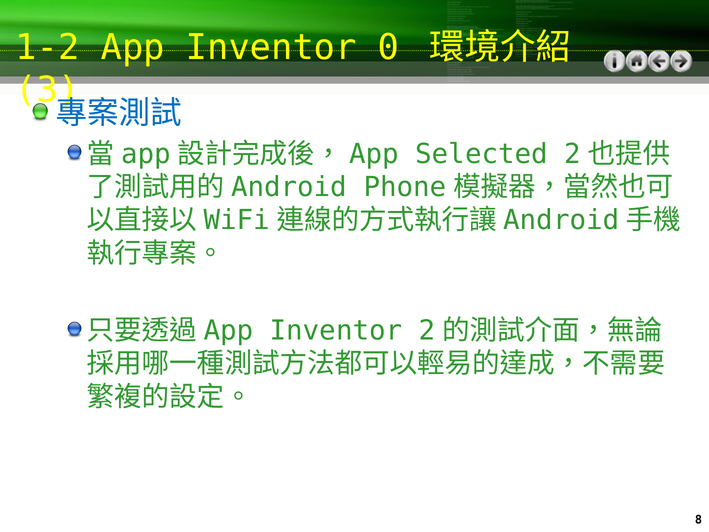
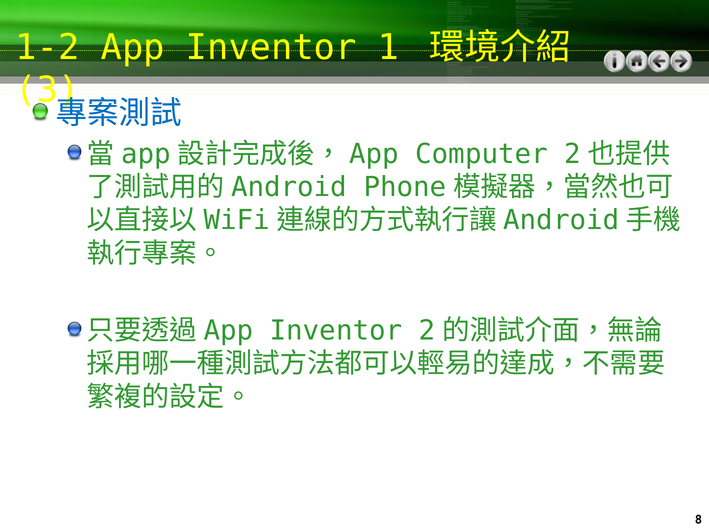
0: 0 -> 1
Selected: Selected -> Computer
